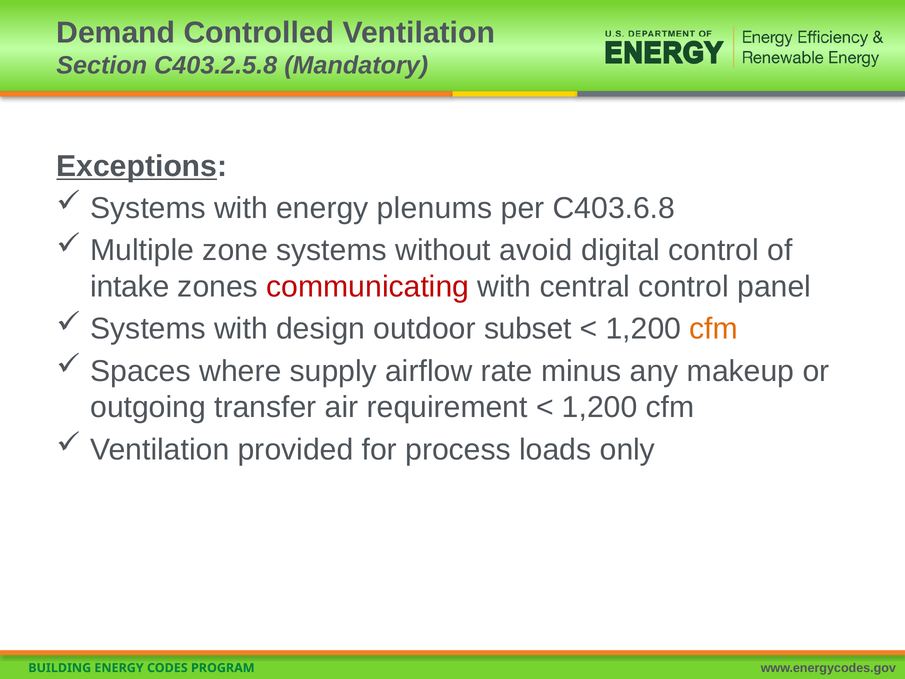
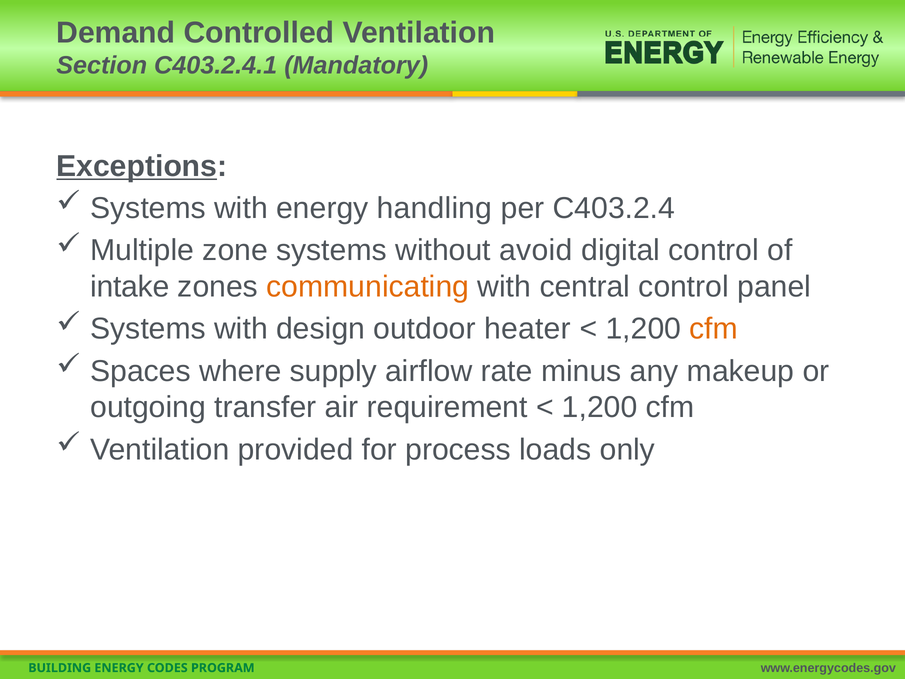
C403.2.5.8: C403.2.5.8 -> C403.2.4.1
plenums: plenums -> handling
C403.6.8: C403.6.8 -> C403.2.4
communicating colour: red -> orange
subset: subset -> heater
